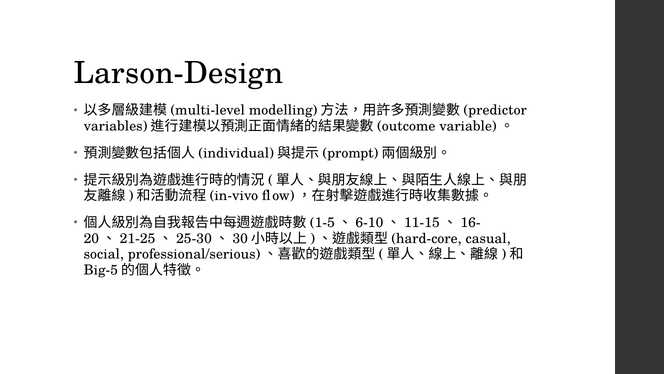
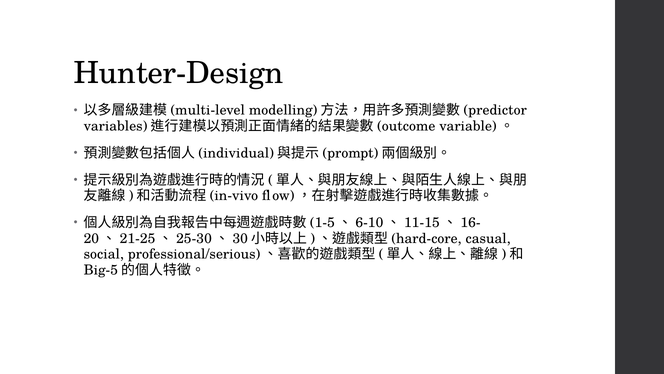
Larson-Design: Larson-Design -> Hunter-Design
